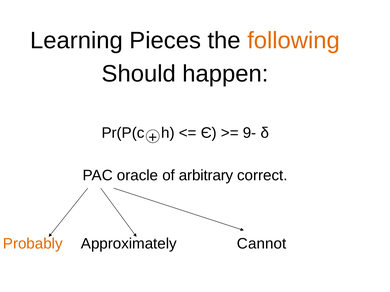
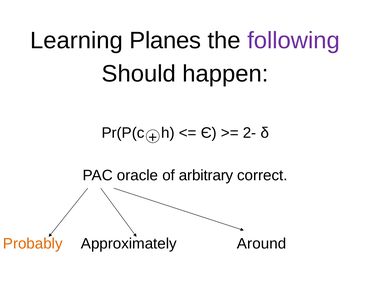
Pieces: Pieces -> Planes
following colour: orange -> purple
9-: 9- -> 2-
Cannot: Cannot -> Around
